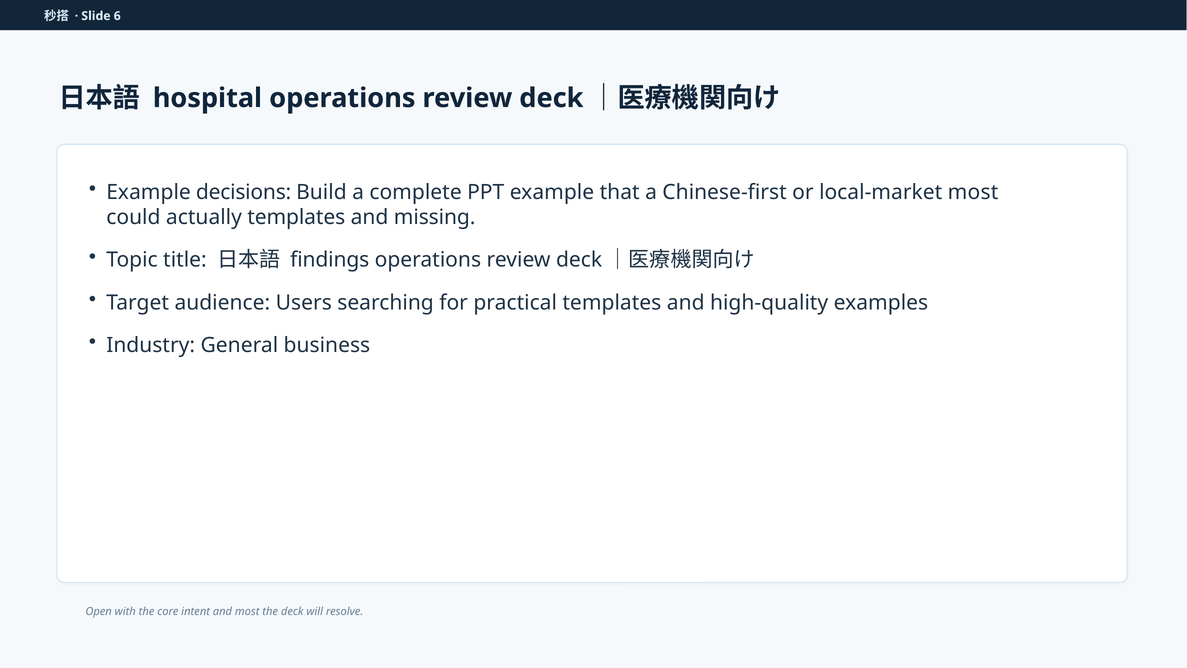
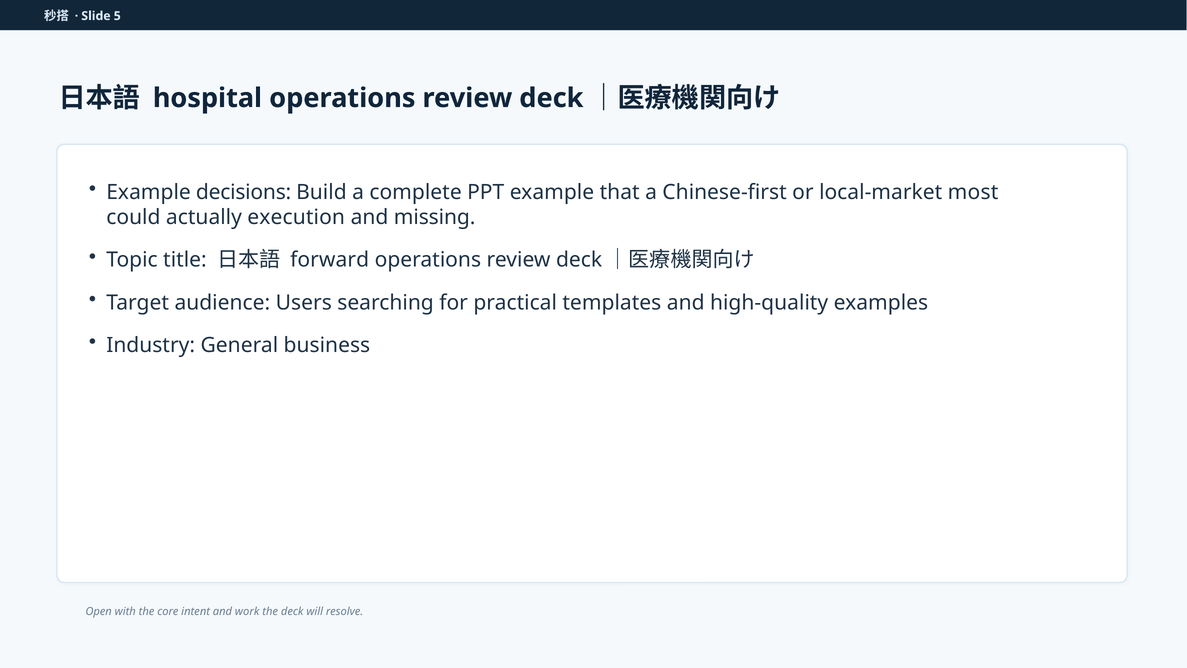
6: 6 -> 5
actually templates: templates -> execution
findings: findings -> forward
and most: most -> work
